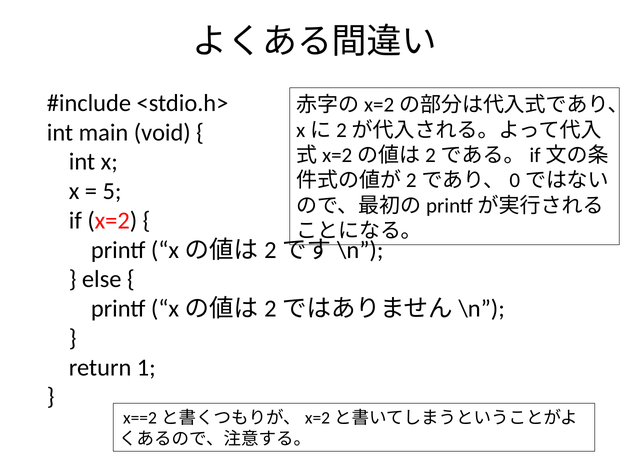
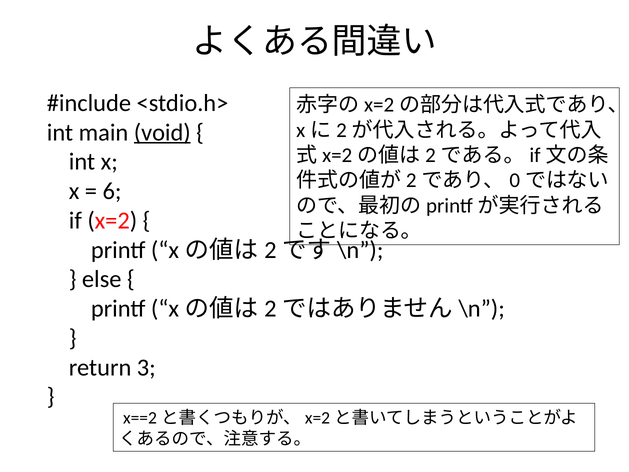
void underline: none -> present
5: 5 -> 6
1: 1 -> 3
